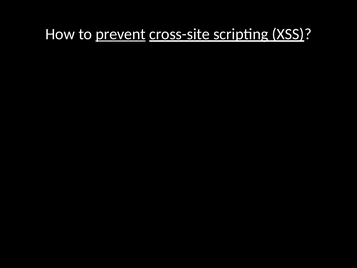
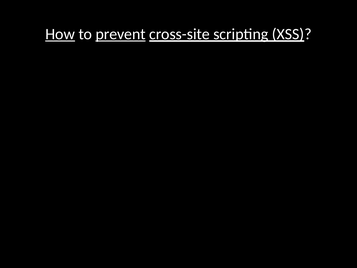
How underline: none -> present
